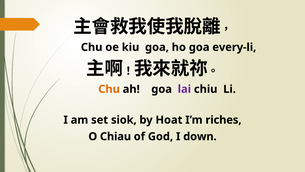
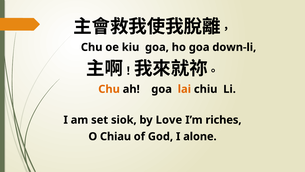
every-li: every-li -> down-li
lai colour: purple -> orange
Hoat: Hoat -> Love
down: down -> alone
